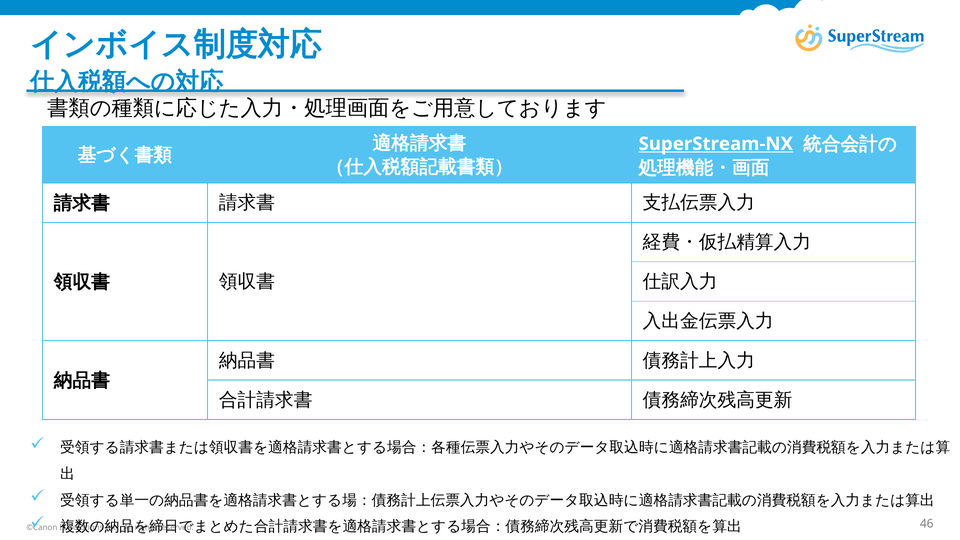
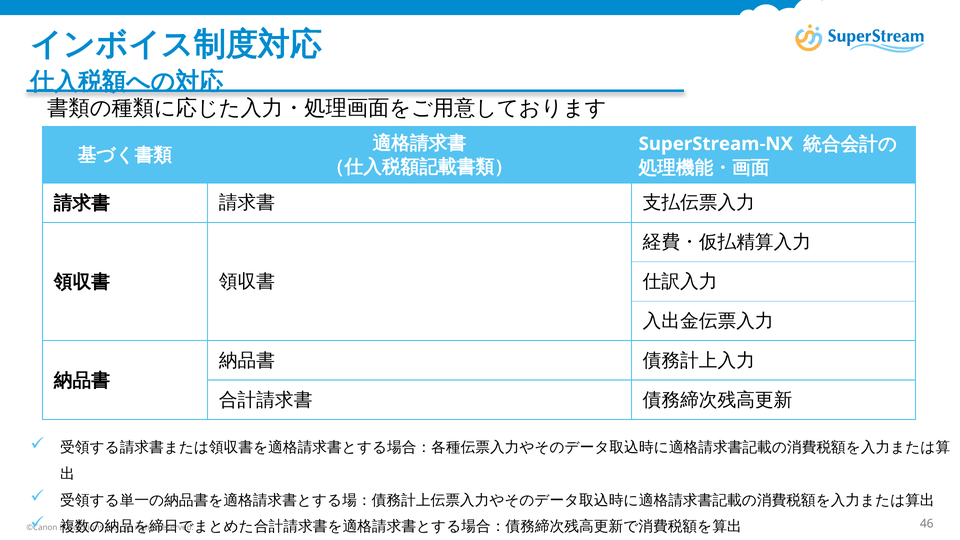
SuperStream-NX underline: present -> none
